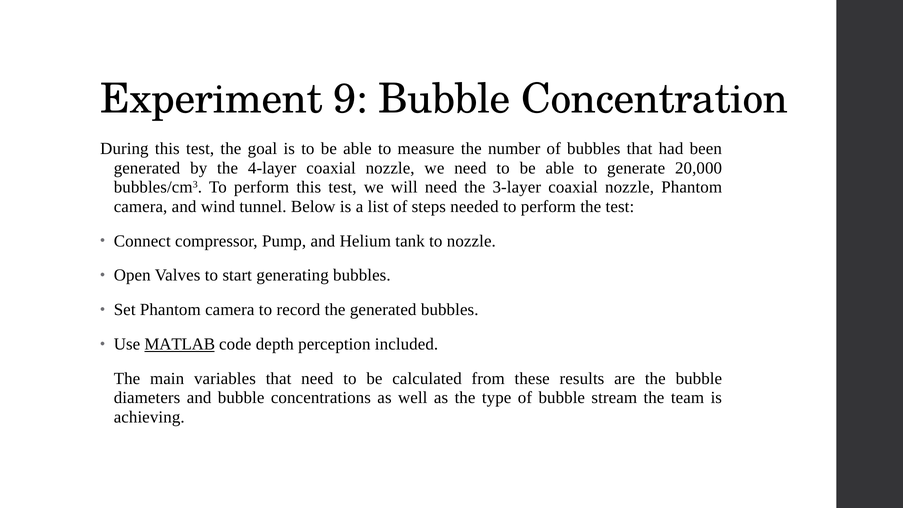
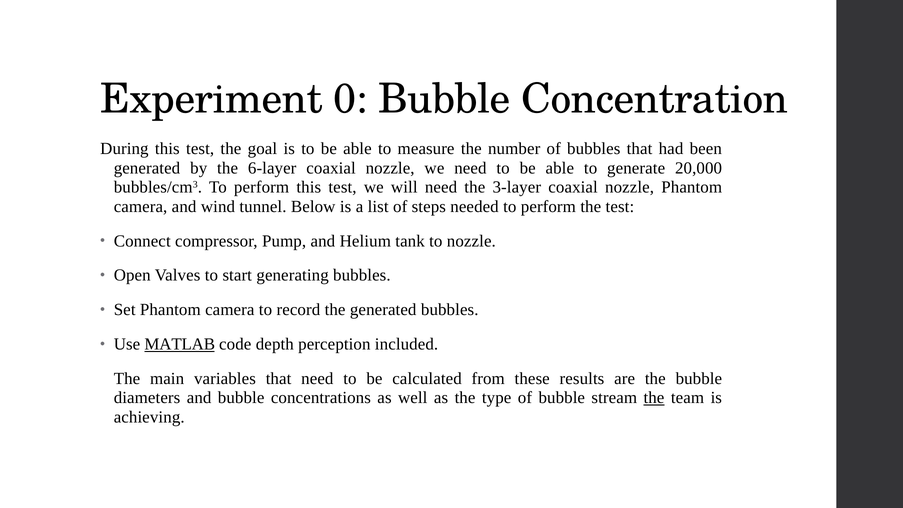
9: 9 -> 0
4-layer: 4-layer -> 6-layer
the at (654, 398) underline: none -> present
